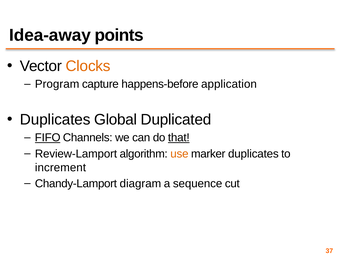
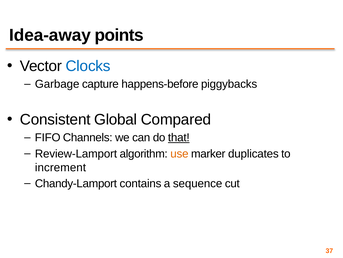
Clocks colour: orange -> blue
Program: Program -> Garbage
application: application -> piggybacks
Duplicates at (55, 119): Duplicates -> Consistent
Duplicated: Duplicated -> Compared
FIFO underline: present -> none
diagram: diagram -> contains
